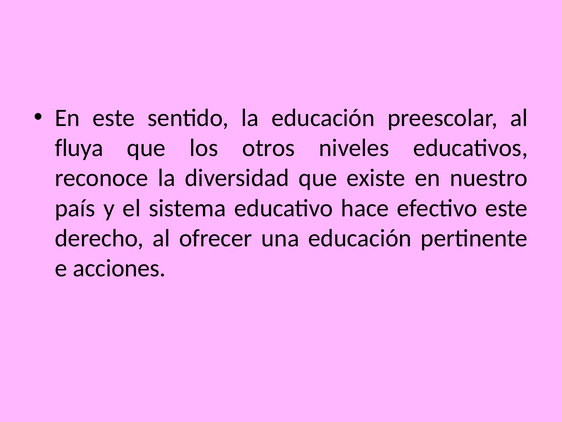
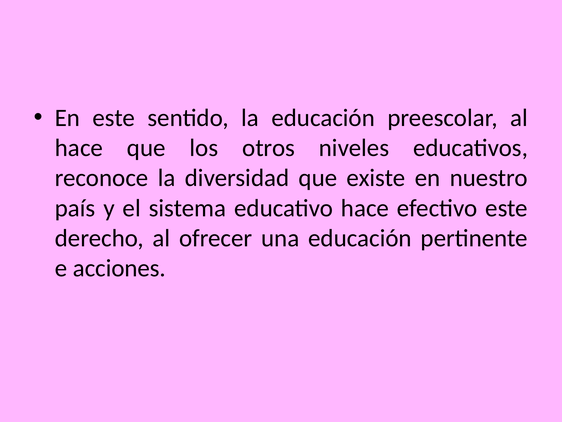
fluya at (79, 148): fluya -> hace
